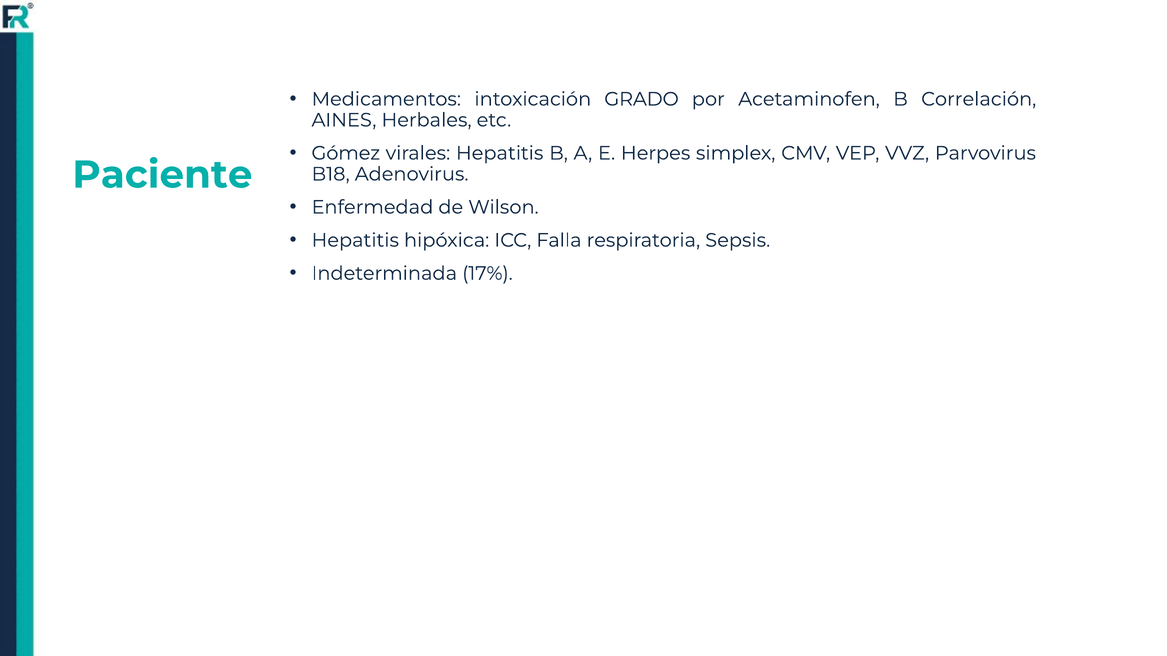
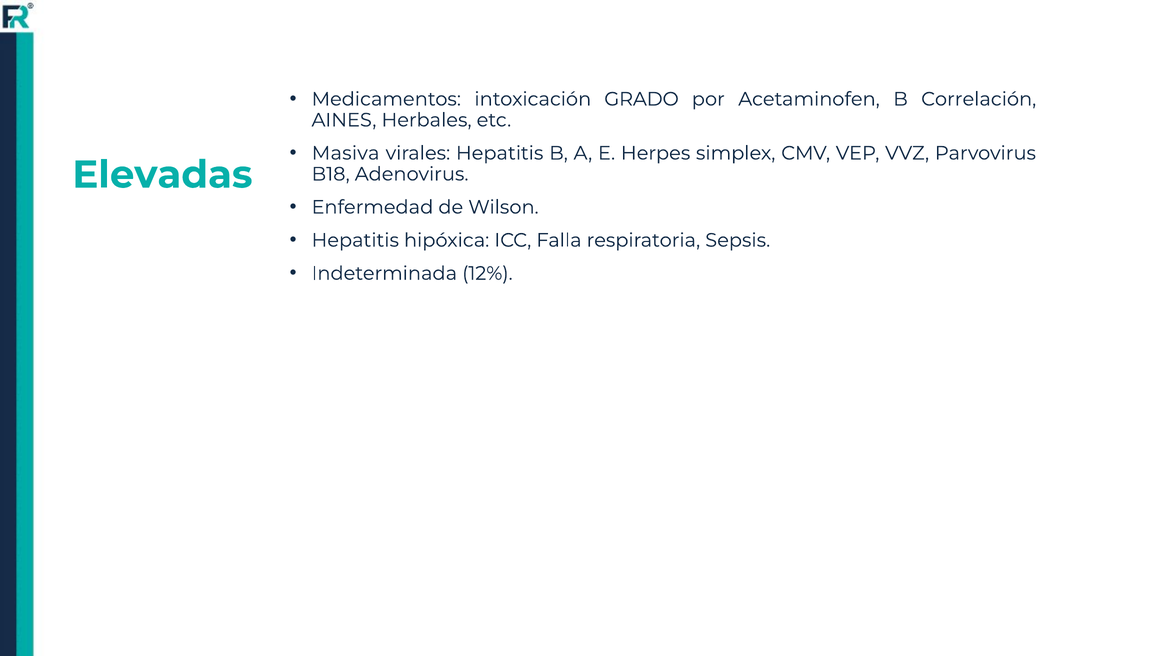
Gómez: Gómez -> Masiva
Paciente: Paciente -> Elevadas
17%: 17% -> 12%
